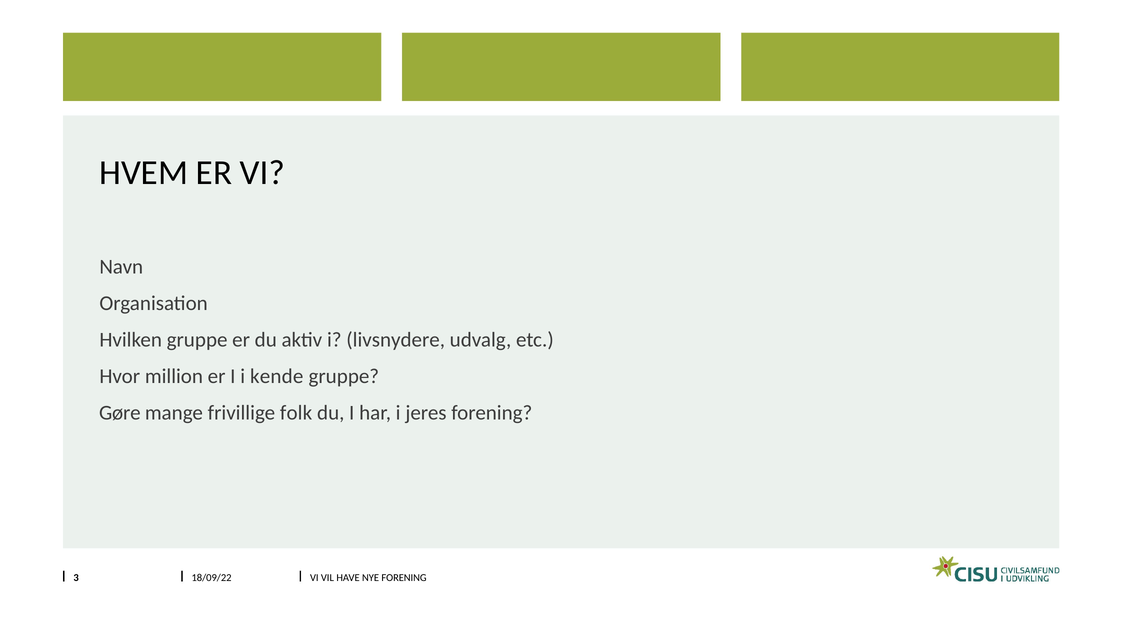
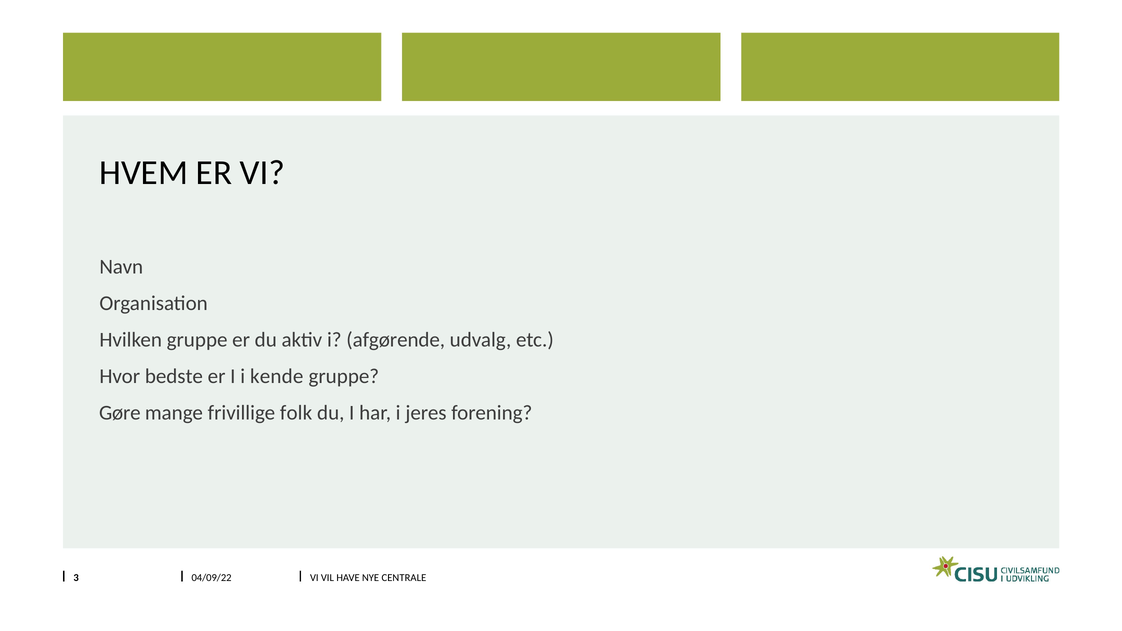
livsnydere: livsnydere -> afgørende
million: million -> bedste
18/09/22: 18/09/22 -> 04/09/22
NYE FORENING: FORENING -> CENTRALE
